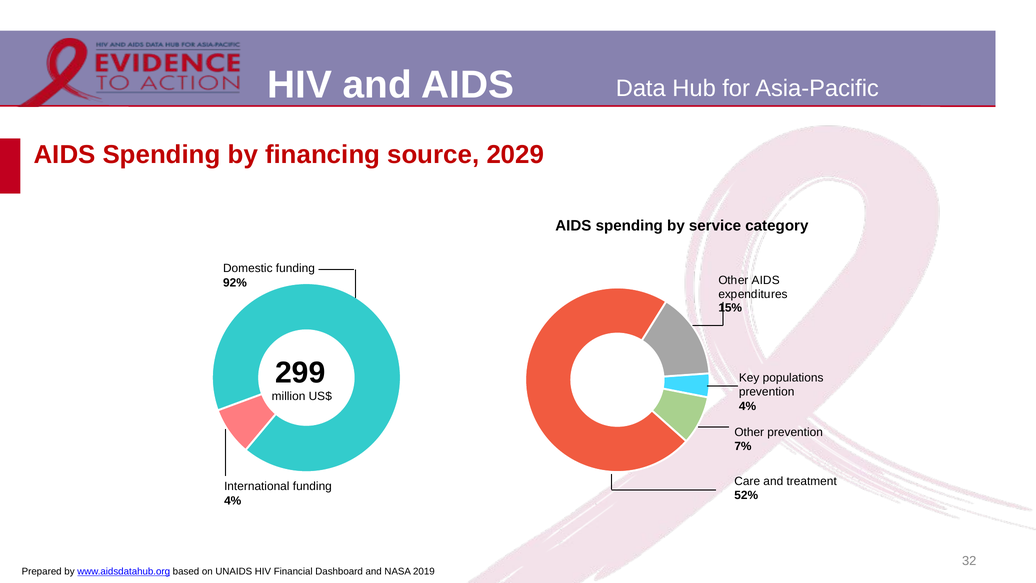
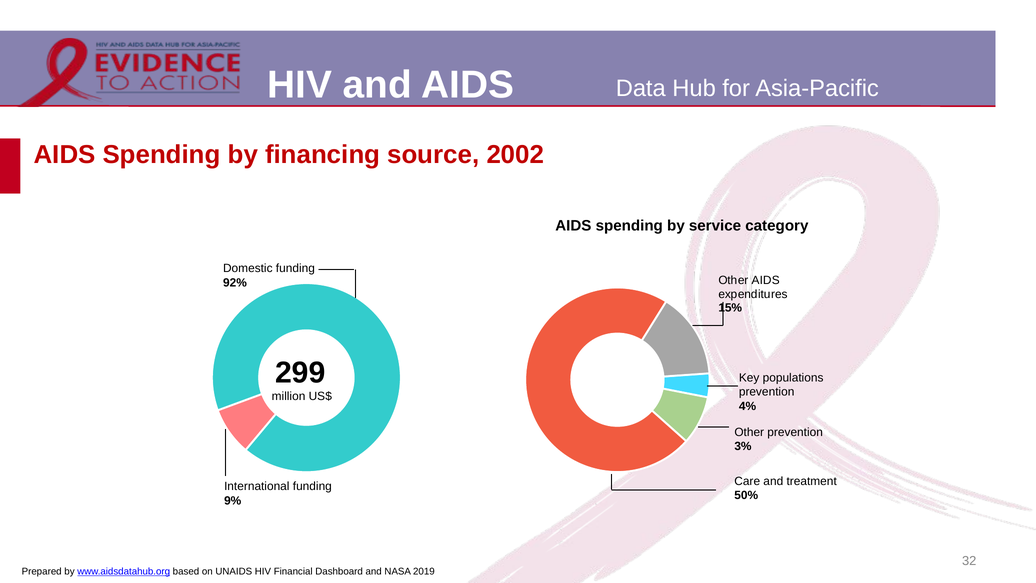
2029: 2029 -> 2002
7%: 7% -> 3%
52%: 52% -> 50%
4% at (233, 500): 4% -> 9%
